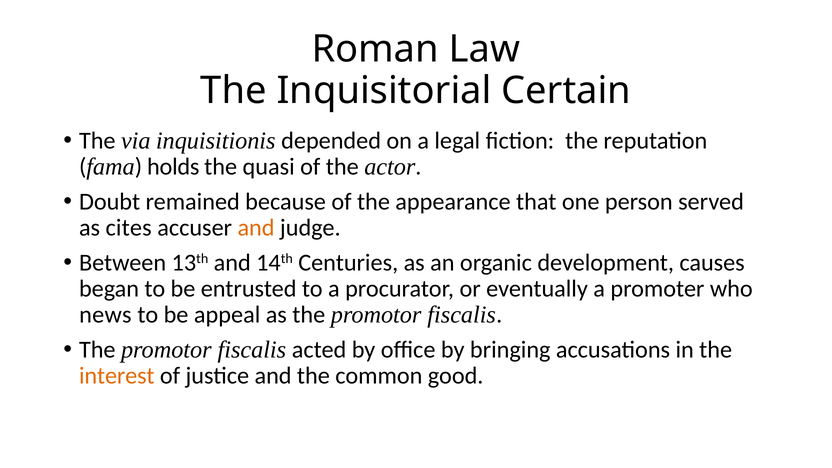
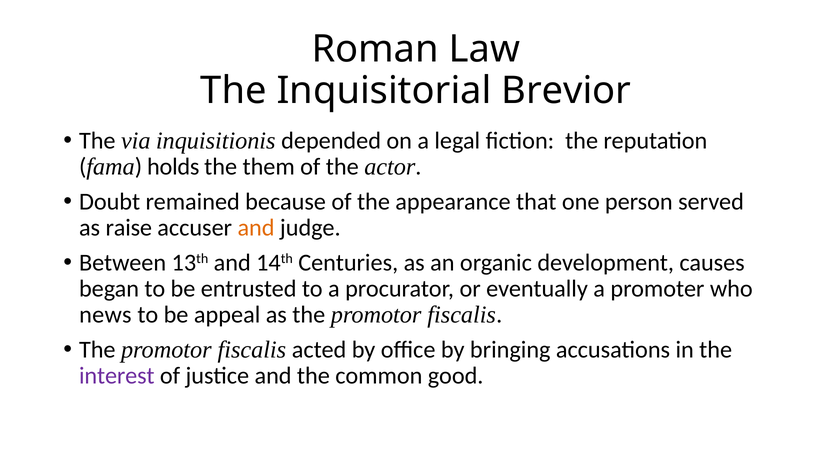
Certain: Certain -> Brevior
quasi: quasi -> them
cites: cites -> raise
interest colour: orange -> purple
